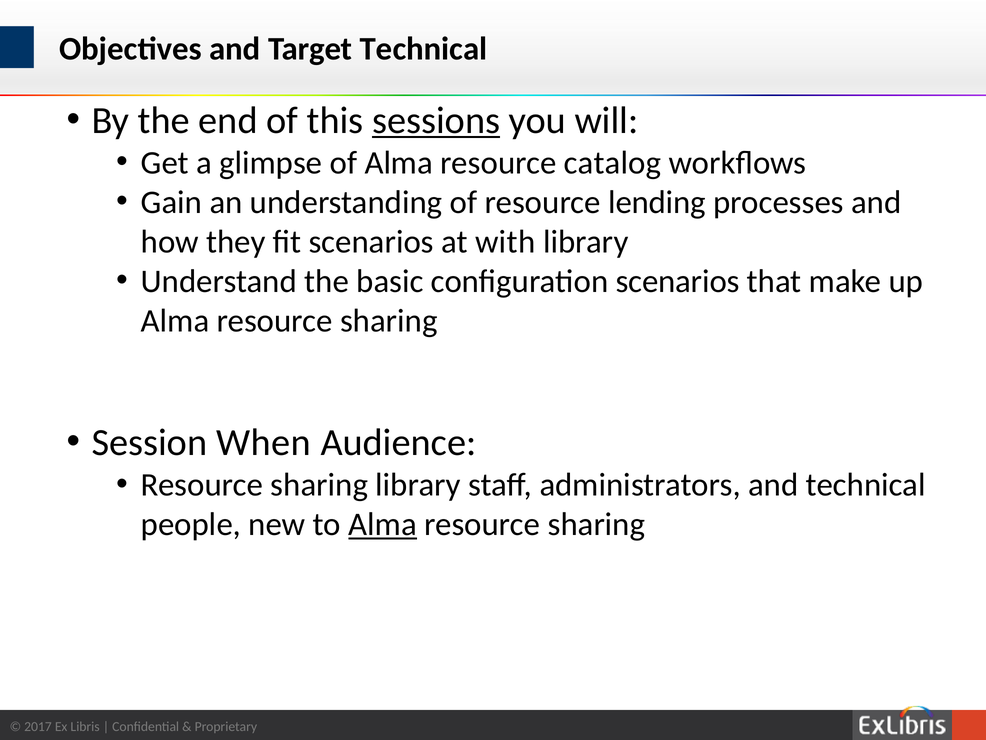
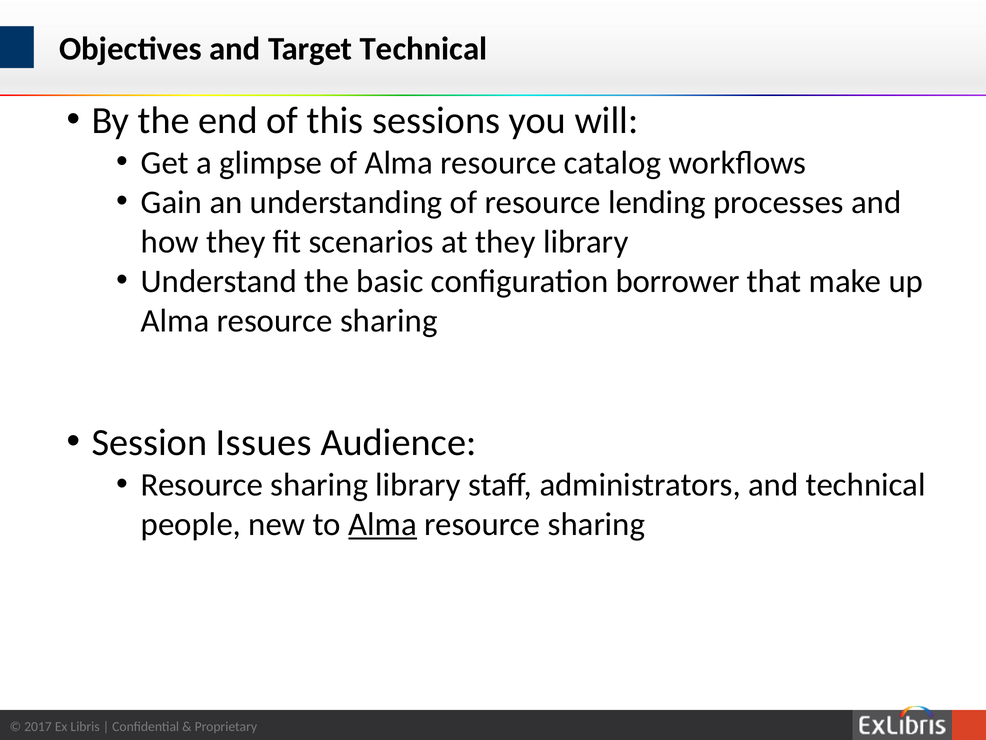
sessions underline: present -> none
at with: with -> they
configuration scenarios: scenarios -> borrower
When: When -> Issues
